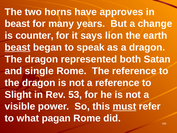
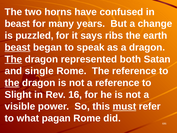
approves: approves -> confused
counter: counter -> puzzled
lion: lion -> ribs
The at (13, 59) underline: none -> present
the at (12, 83) underline: none -> present
53: 53 -> 16
